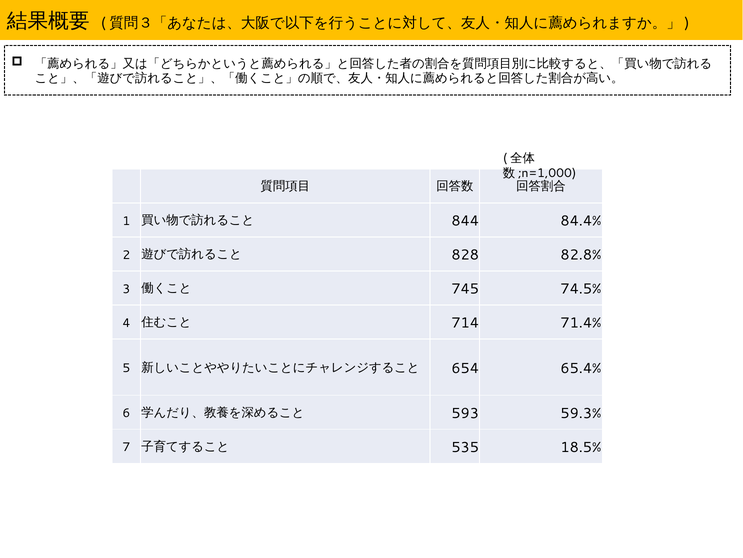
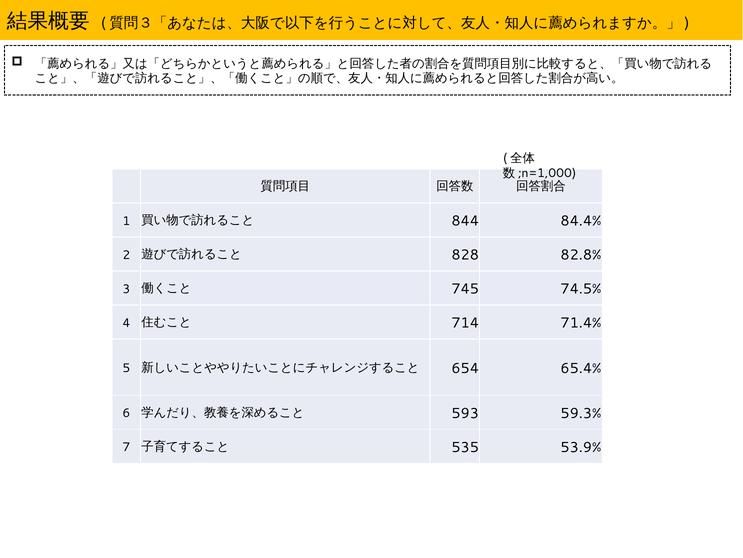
18.5%: 18.5% -> 53.9%
